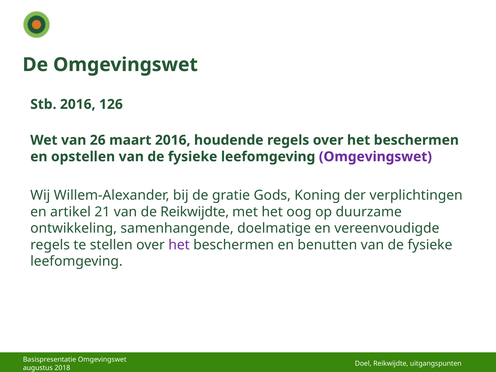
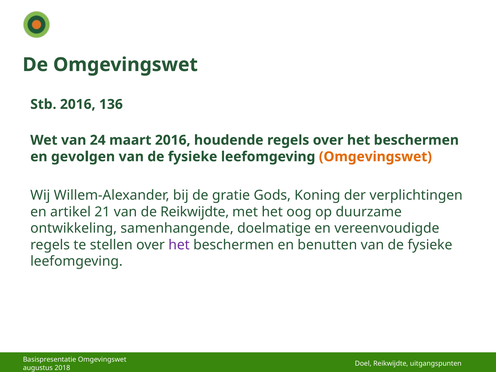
126: 126 -> 136
26: 26 -> 24
opstellen: opstellen -> gevolgen
Omgevingswet at (375, 157) colour: purple -> orange
